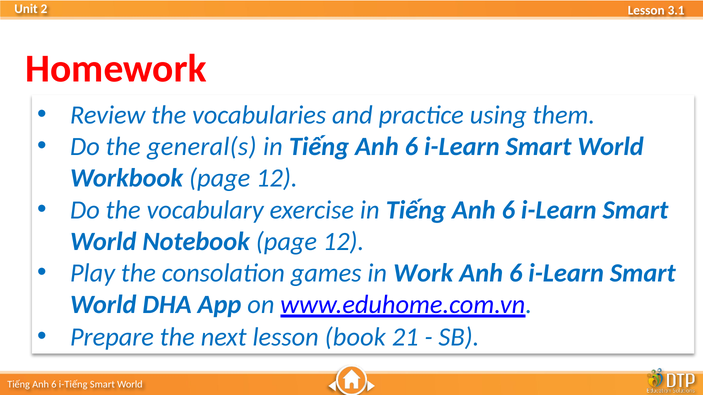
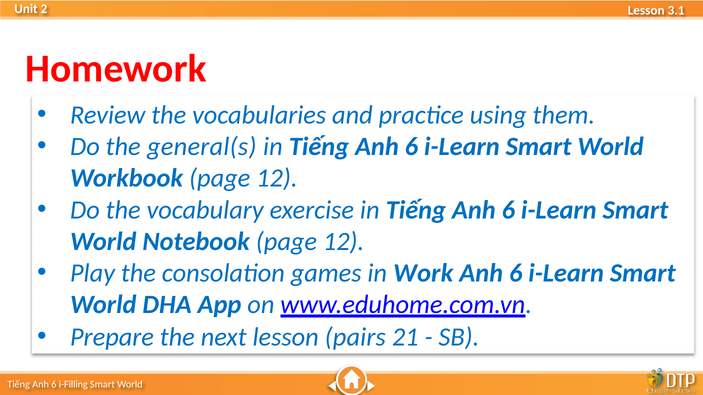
book: book -> pairs
i-Tiếng: i-Tiếng -> i-Filling
